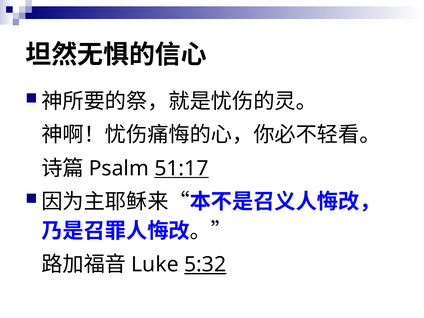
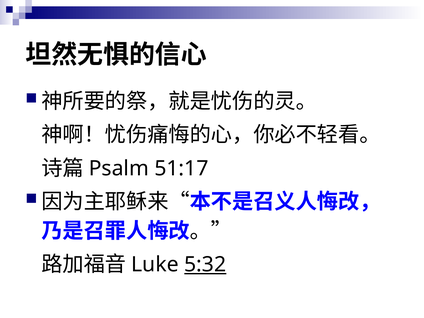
51:17 underline: present -> none
